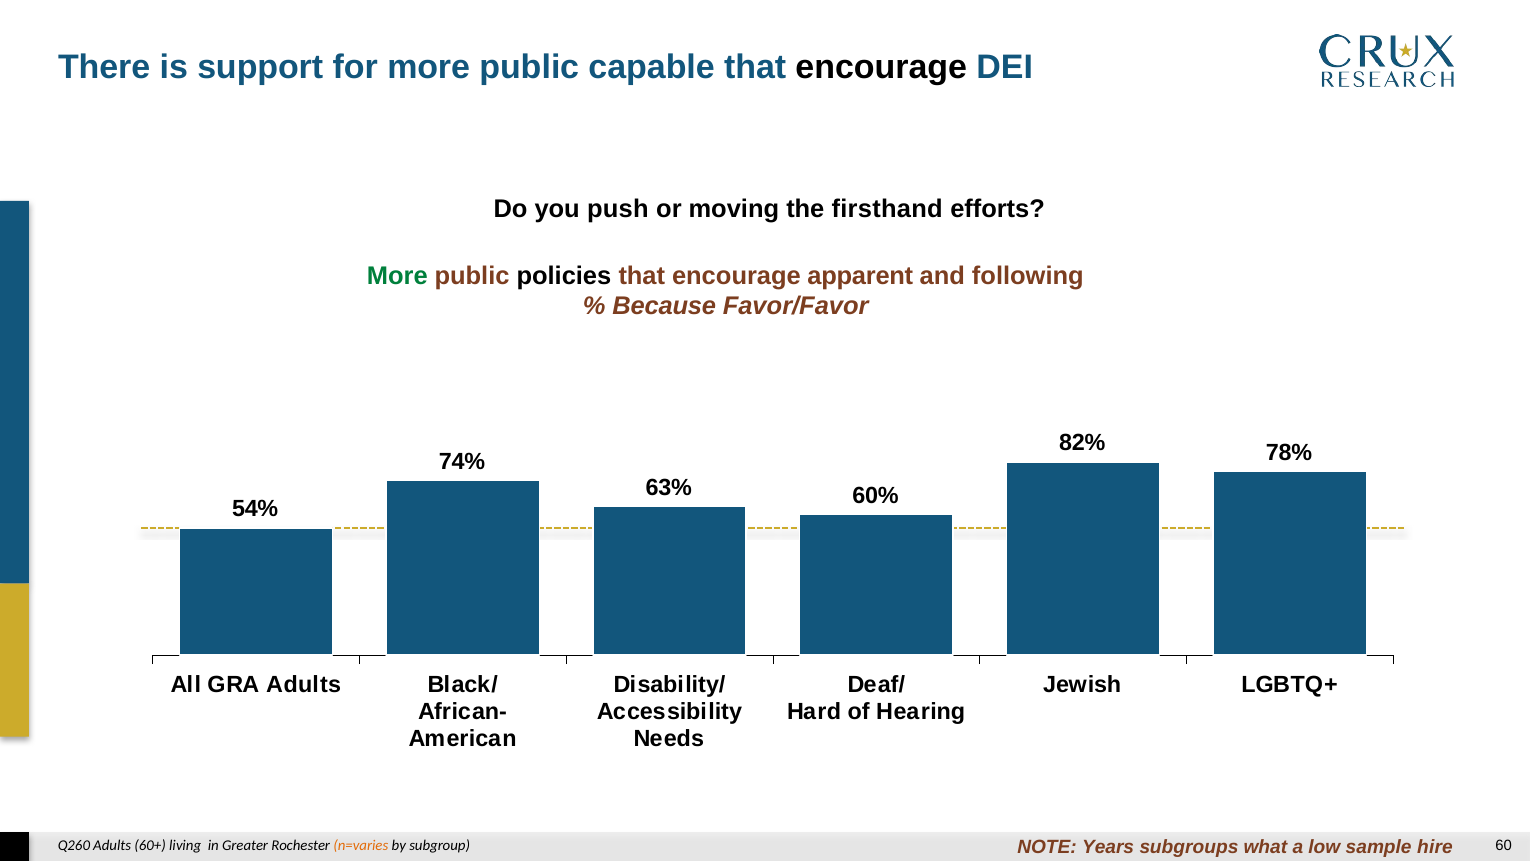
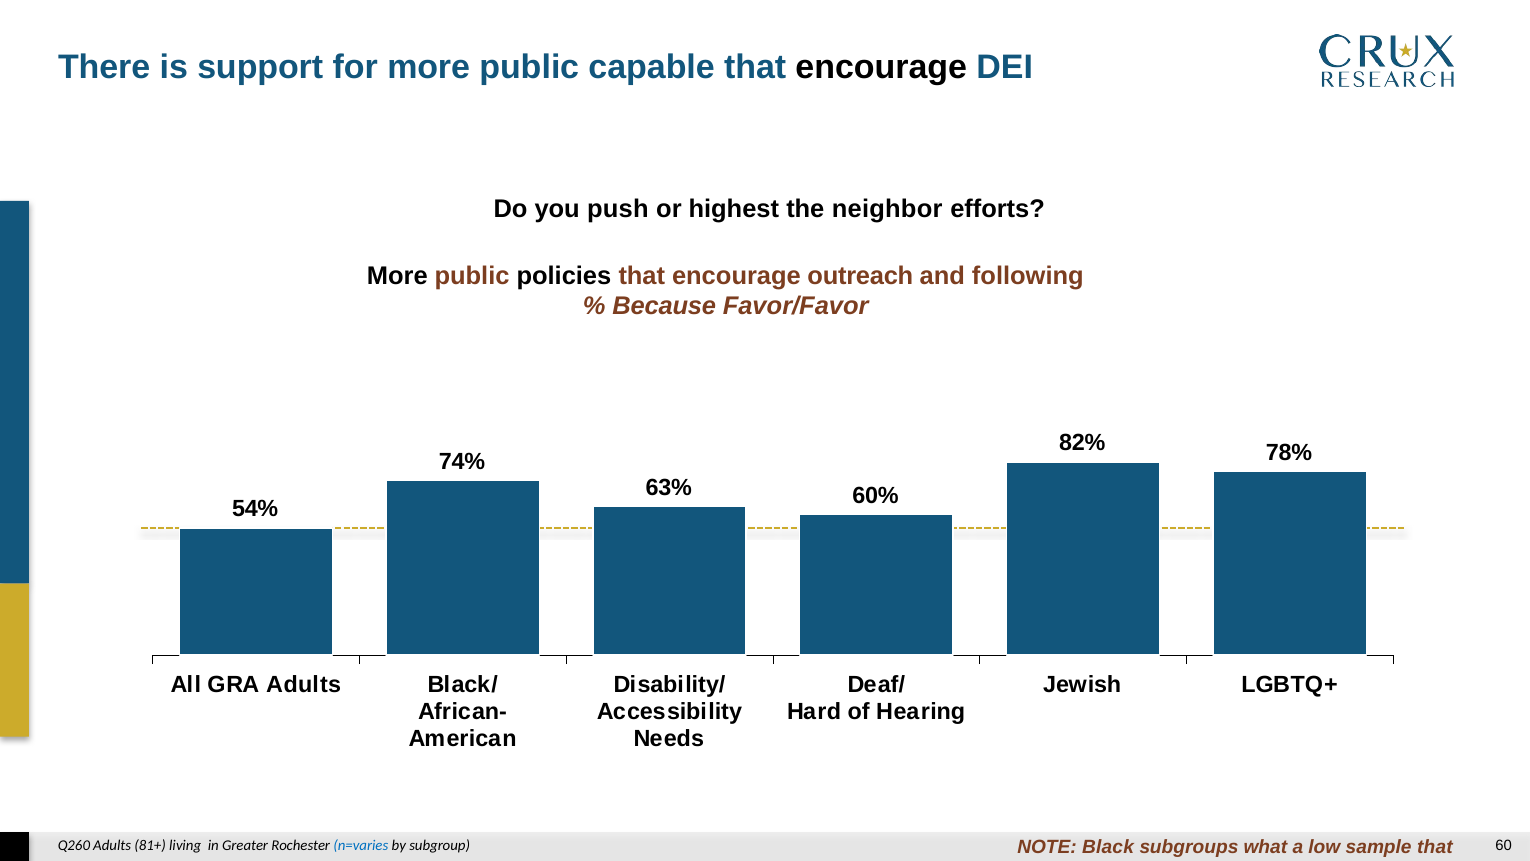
moving: moving -> highest
firsthand: firsthand -> neighbor
More at (397, 276) colour: green -> black
apparent: apparent -> outreach
Years: Years -> Black
sample hire: hire -> that
60+: 60+ -> 81+
n=varies colour: orange -> blue
